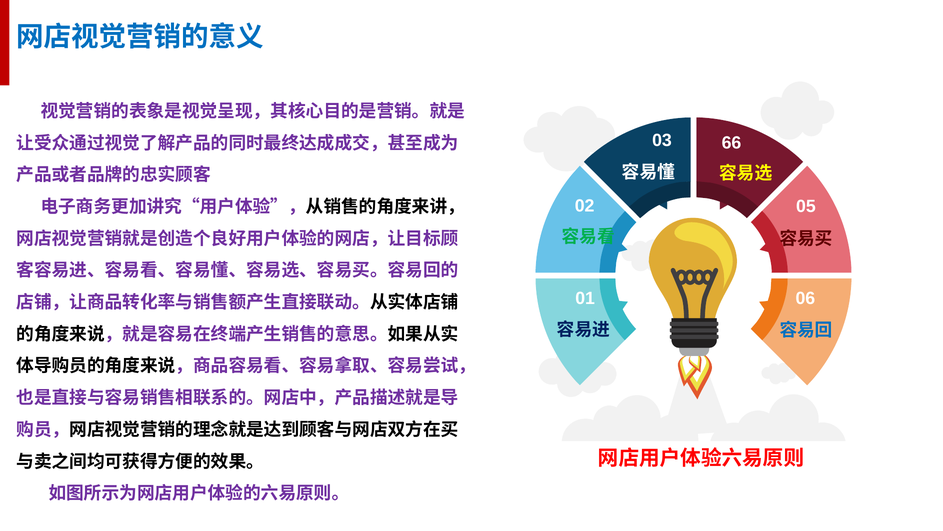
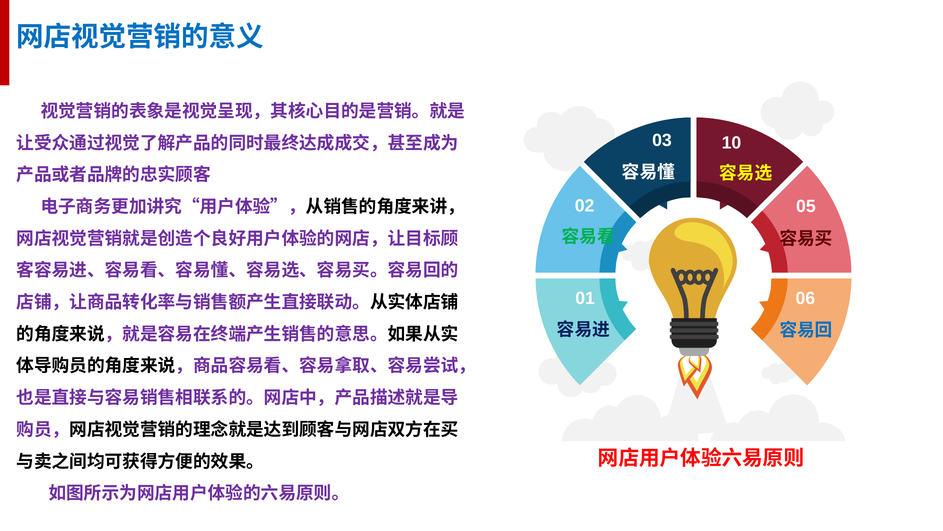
66: 66 -> 10
